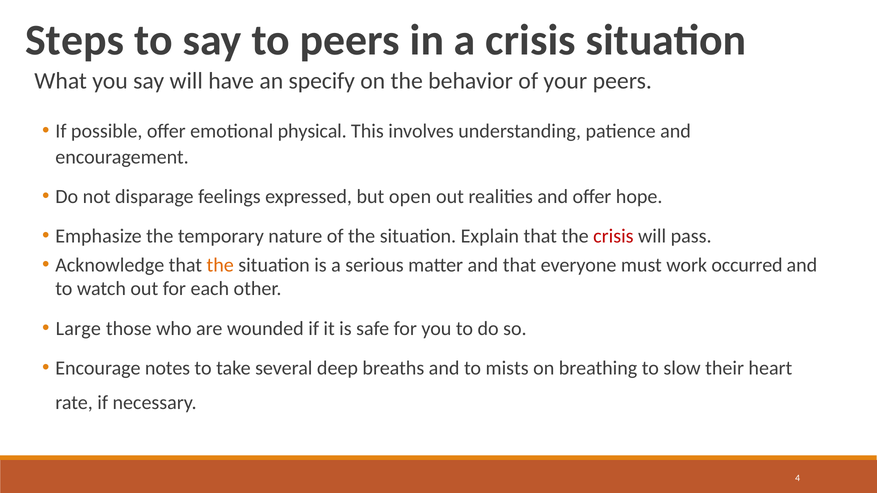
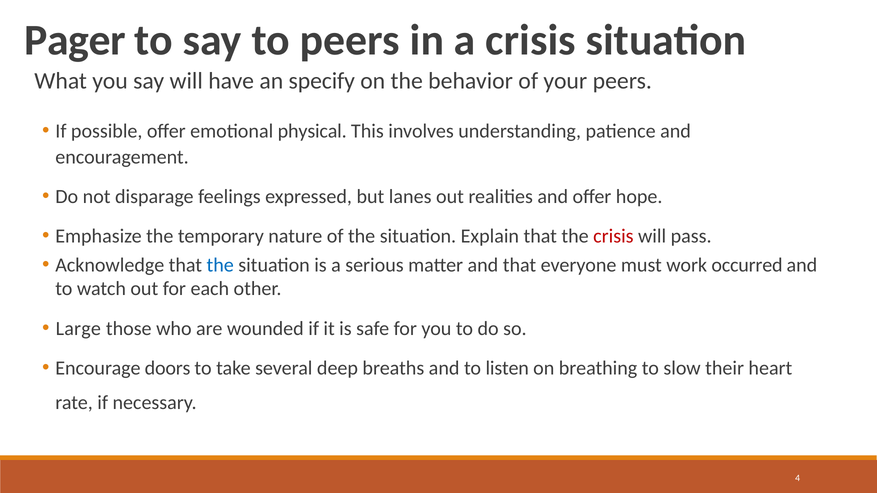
Steps: Steps -> Pager
open: open -> lanes
the at (220, 265) colour: orange -> blue
notes: notes -> doors
mists: mists -> listen
